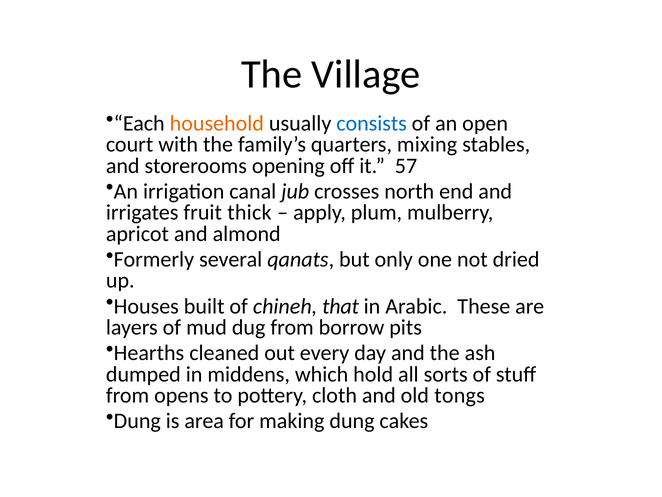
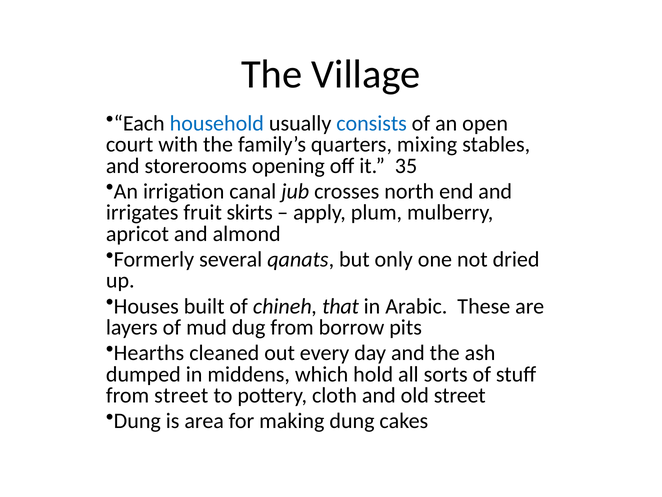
household colour: orange -> blue
57: 57 -> 35
thick: thick -> skirts
from opens: opens -> street
old tongs: tongs -> street
